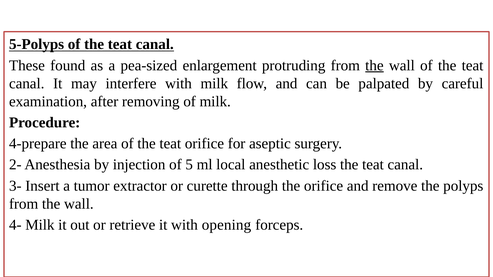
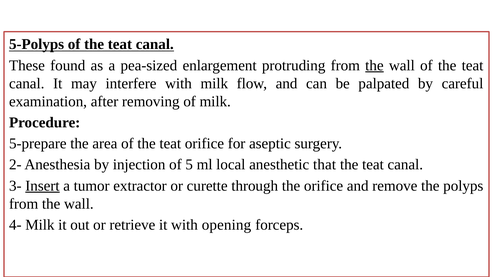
4-prepare: 4-prepare -> 5-prepare
loss: loss -> that
Insert underline: none -> present
